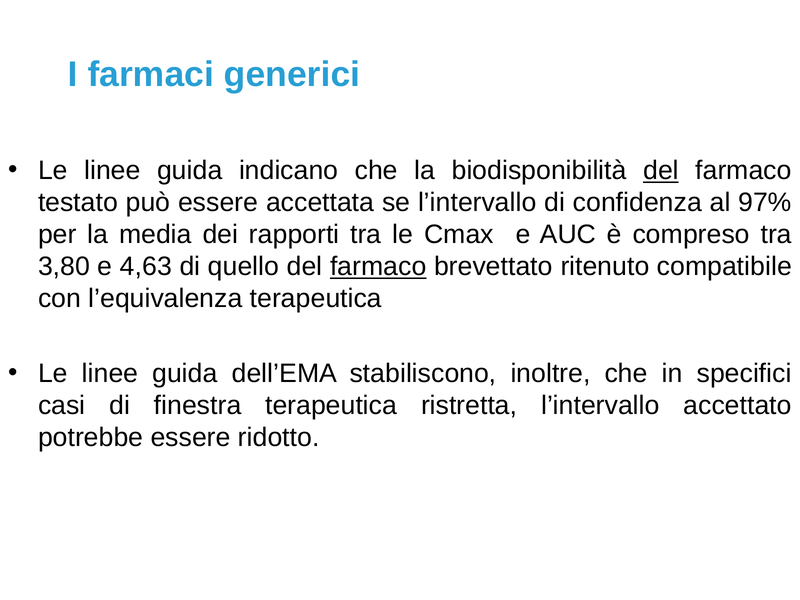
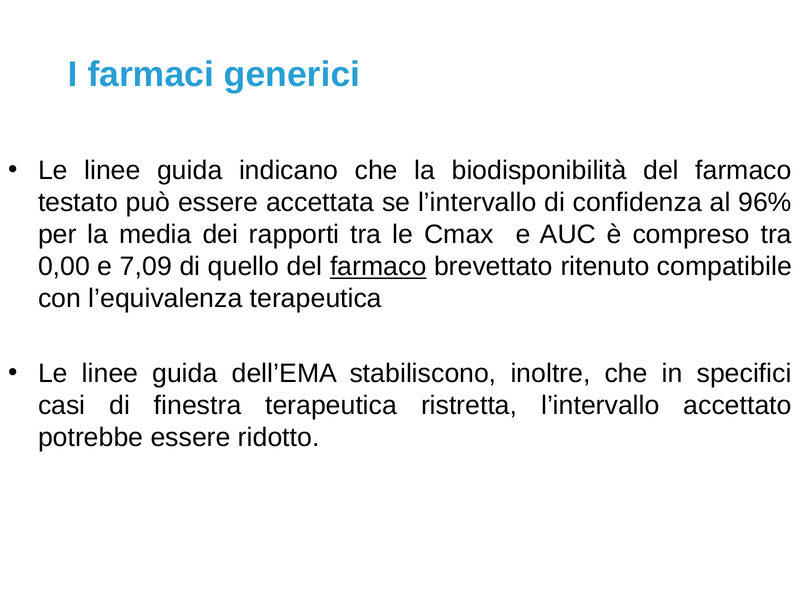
del at (661, 171) underline: present -> none
97%: 97% -> 96%
3,80: 3,80 -> 0,00
4,63: 4,63 -> 7,09
